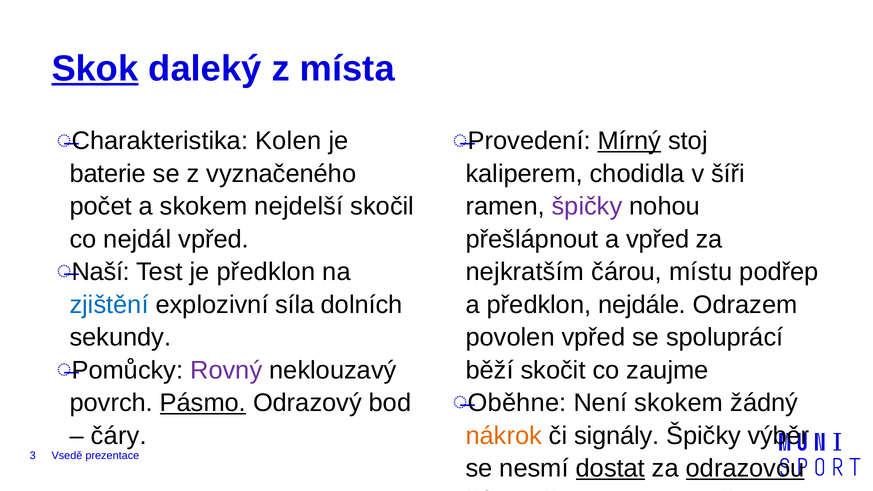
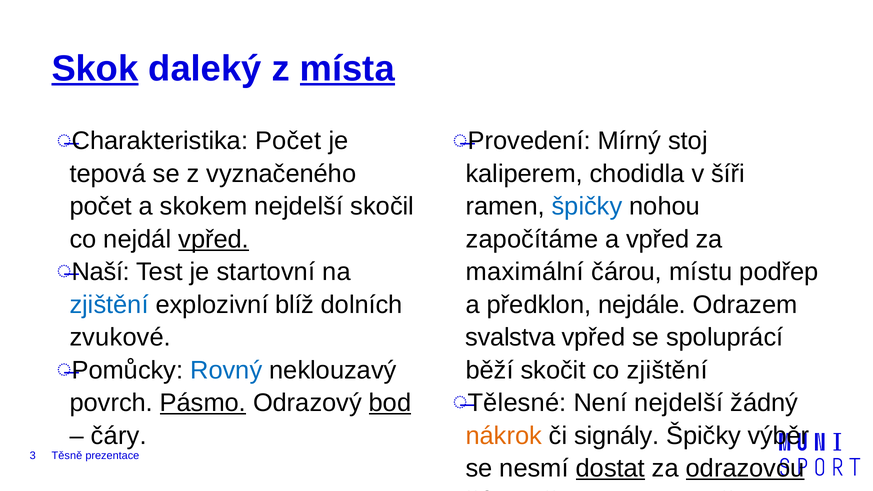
místa underline: none -> present
Charakteristika Kolen: Kolen -> Počet
Mírný underline: present -> none
baterie: baterie -> tepová
špičky at (587, 207) colour: purple -> blue
vpřed at (214, 239) underline: none -> present
přešlápnout: přešlápnout -> započítáme
je předklon: předklon -> startovní
nejkratším: nejkratším -> maximální
explozivní síla: síla -> blíž
sekundy: sekundy -> zvukové
povolen: povolen -> svalstva
Rovný colour: purple -> blue
co zaujme: zaujme -> zjištění
Oběhne: Oběhne -> Tělesné
Není skokem: skokem -> nejdelší
bod underline: none -> present
Vsedě: Vsedě -> Těsně
